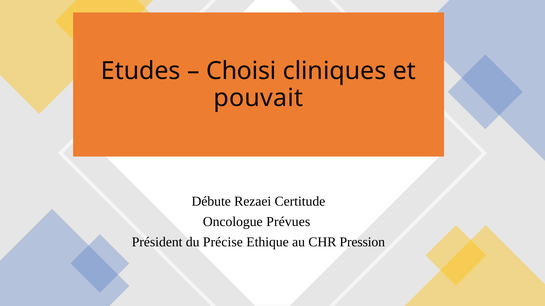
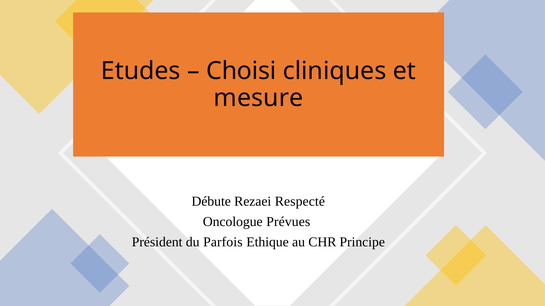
pouvait: pouvait -> mesure
Certitude: Certitude -> Respecté
Précise: Précise -> Parfois
Pression: Pression -> Principe
